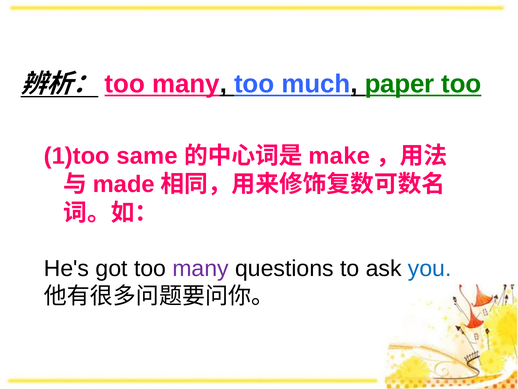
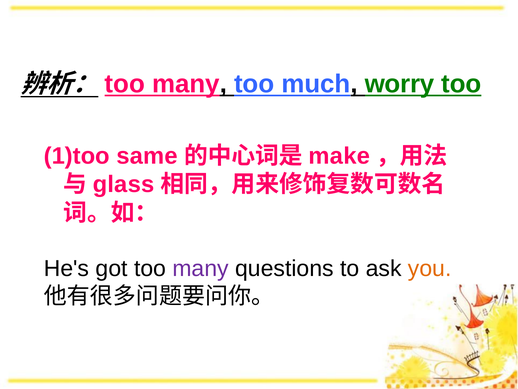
paper: paper -> worry
made: made -> glass
you colour: blue -> orange
